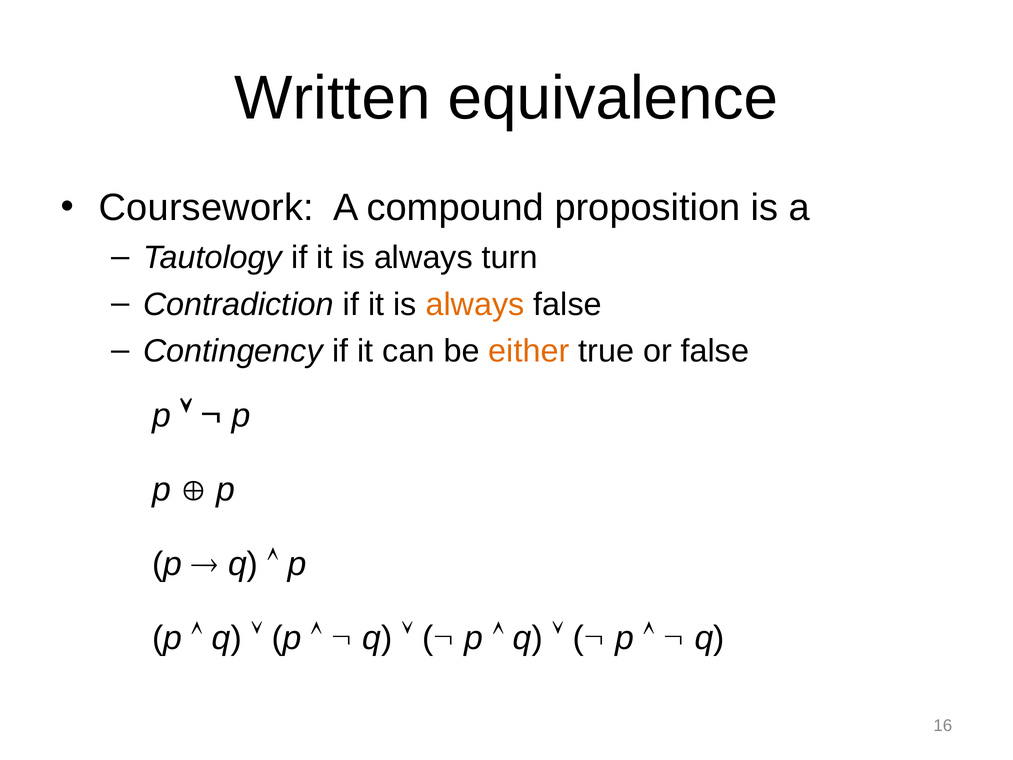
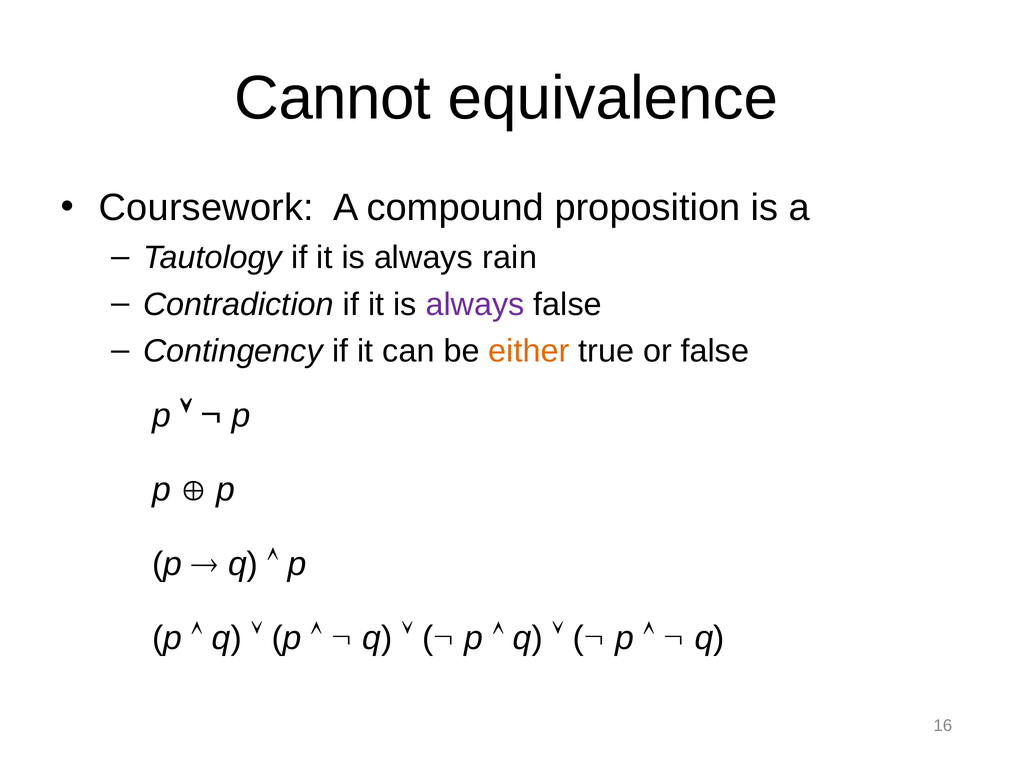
Written: Written -> Cannot
turn: turn -> rain
always at (475, 304) colour: orange -> purple
